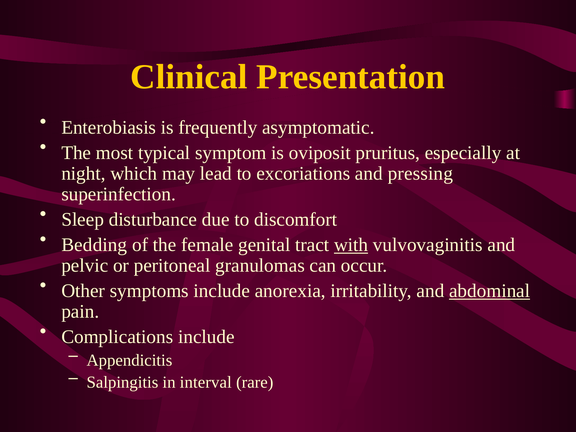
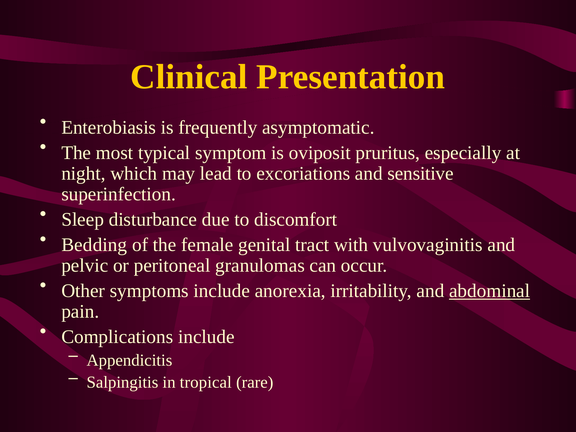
pressing: pressing -> sensitive
with underline: present -> none
interval: interval -> tropical
